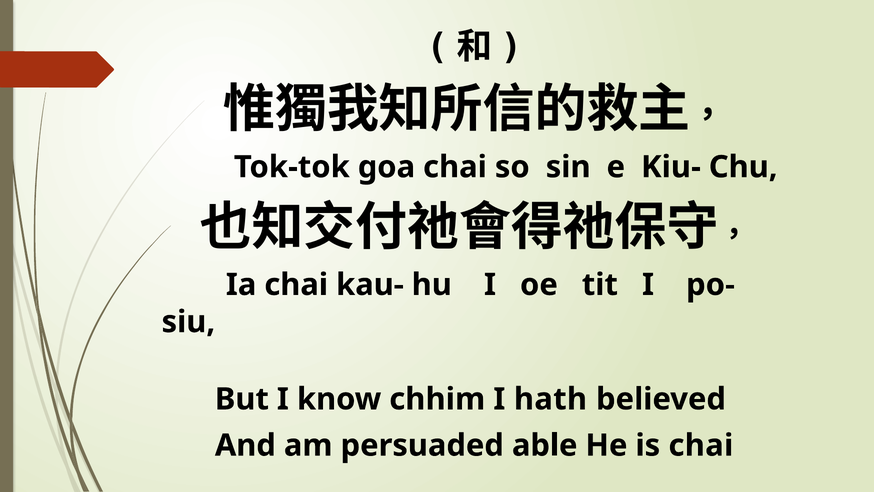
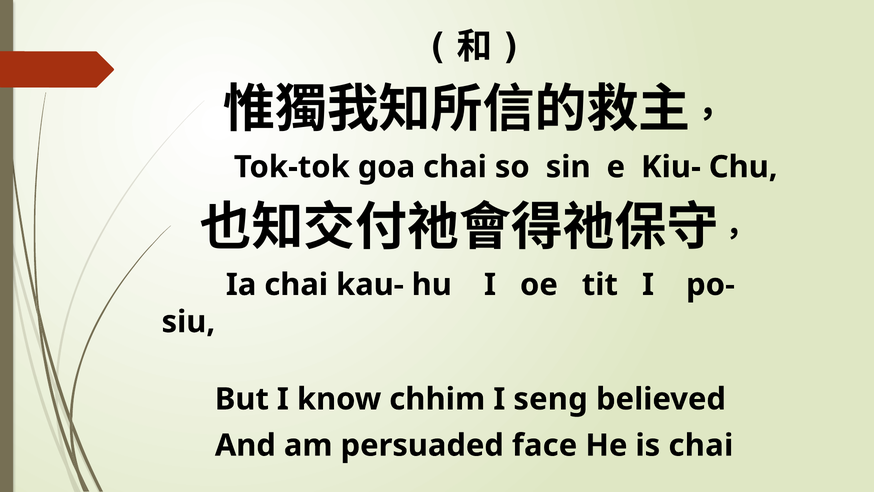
hath: hath -> seng
able: able -> face
